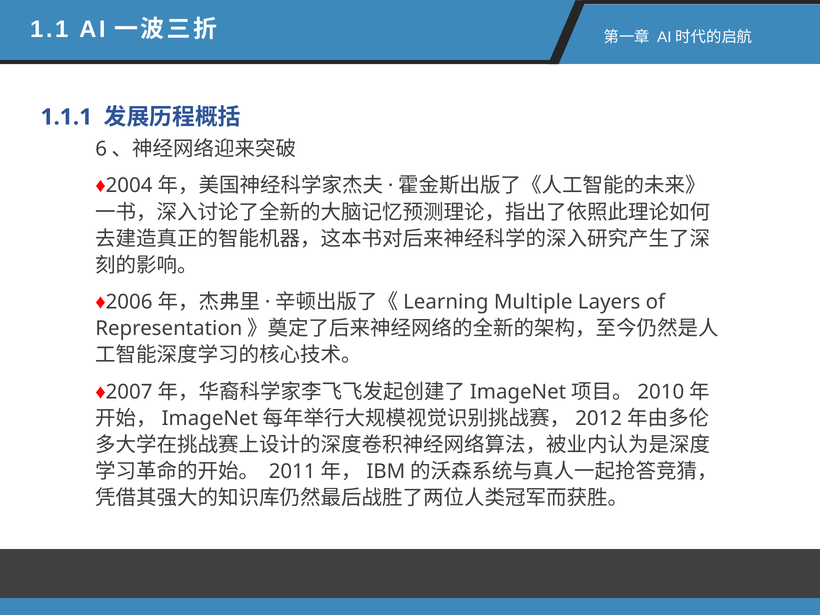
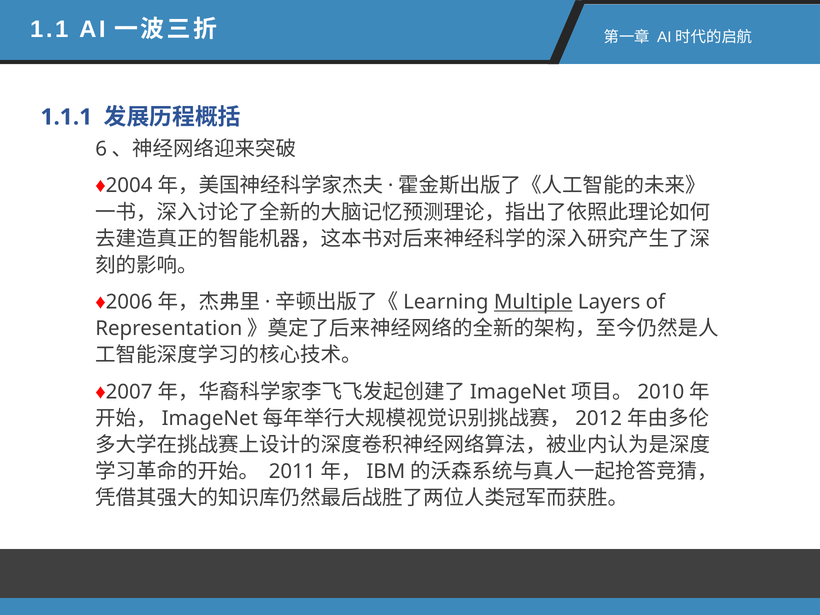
Multiple underline: none -> present
